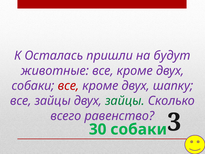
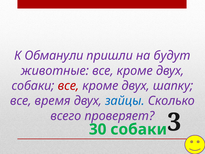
Осталась: Осталась -> Обманули
все зайцы: зайцы -> время
зайцы at (125, 101) colour: green -> blue
равенство: равенство -> проверяет
